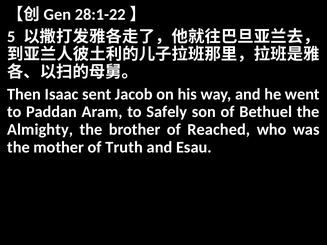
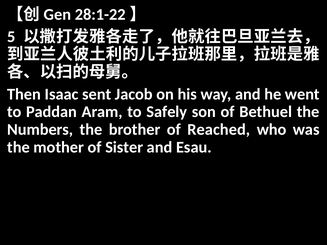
Almighty: Almighty -> Numbers
Truth: Truth -> Sister
